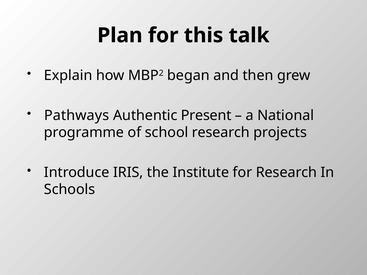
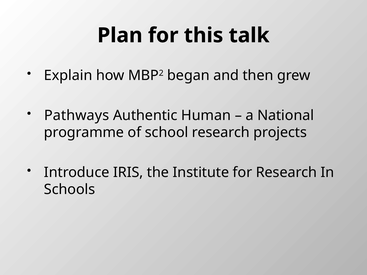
Present: Present -> Human
